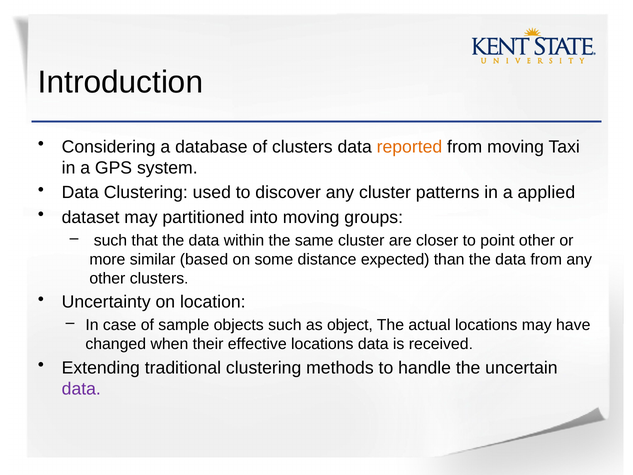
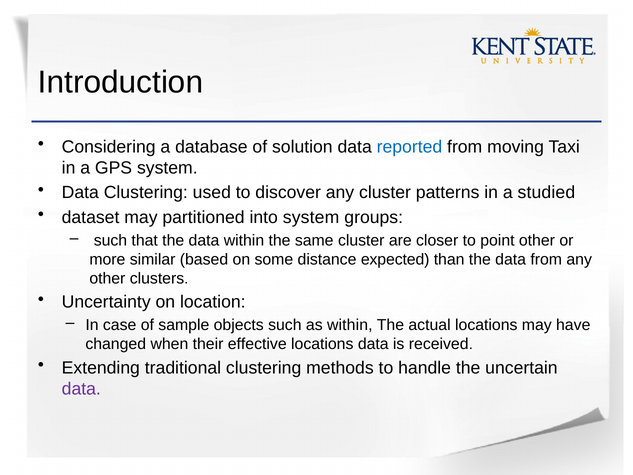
of clusters: clusters -> solution
reported colour: orange -> blue
applied: applied -> studied
into moving: moving -> system
as object: object -> within
